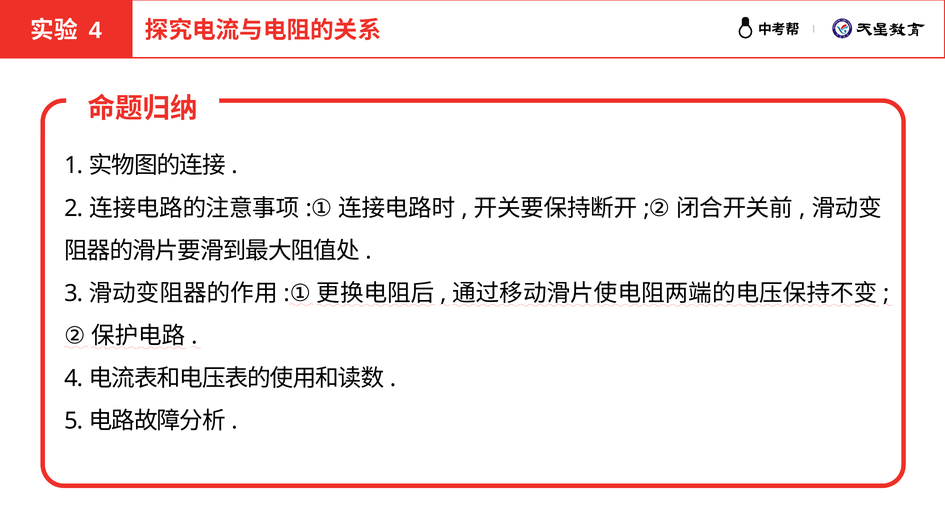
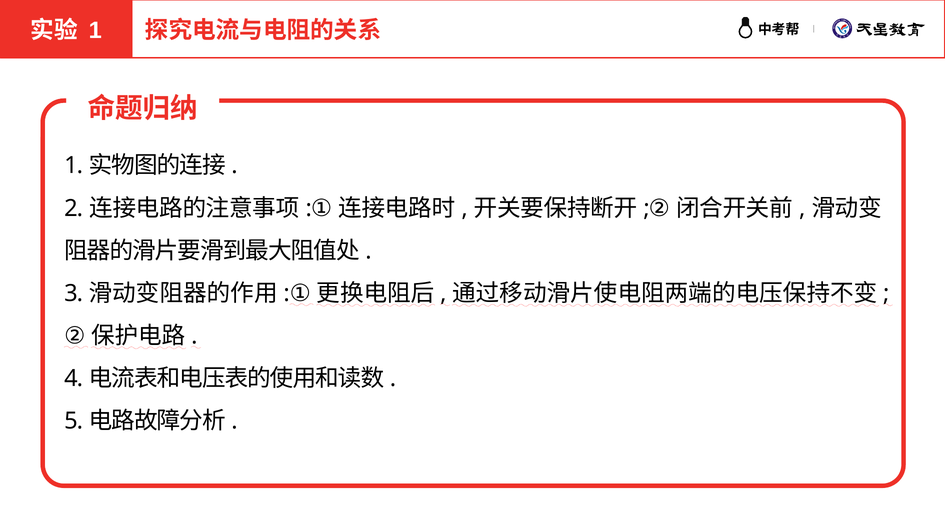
4 at (95, 30): 4 -> 1
